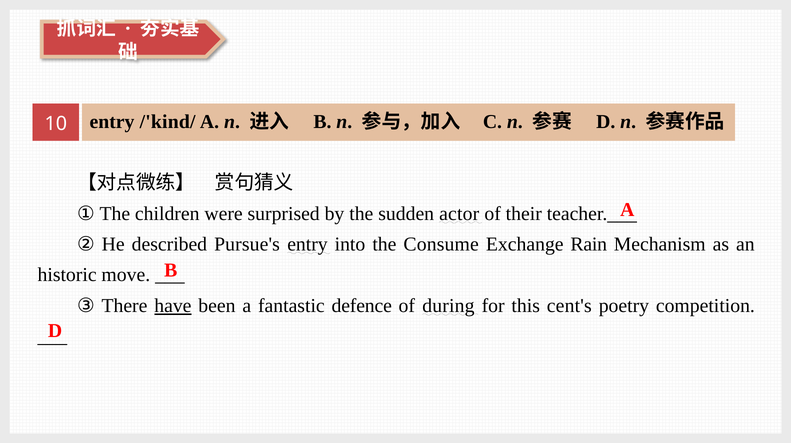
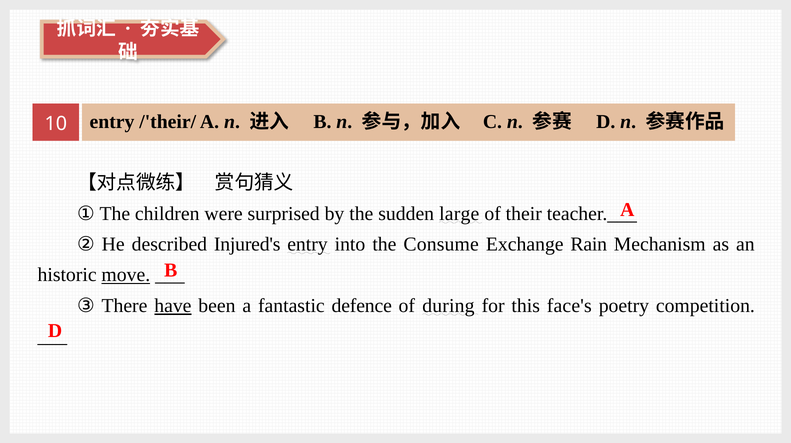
/'kind/: /'kind/ -> /'their/
actor: actor -> large
Pursue's: Pursue's -> Injured's
move underline: none -> present
cent's: cent's -> face's
